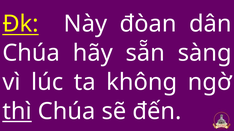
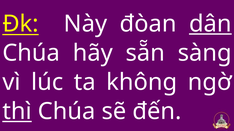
dân underline: none -> present
